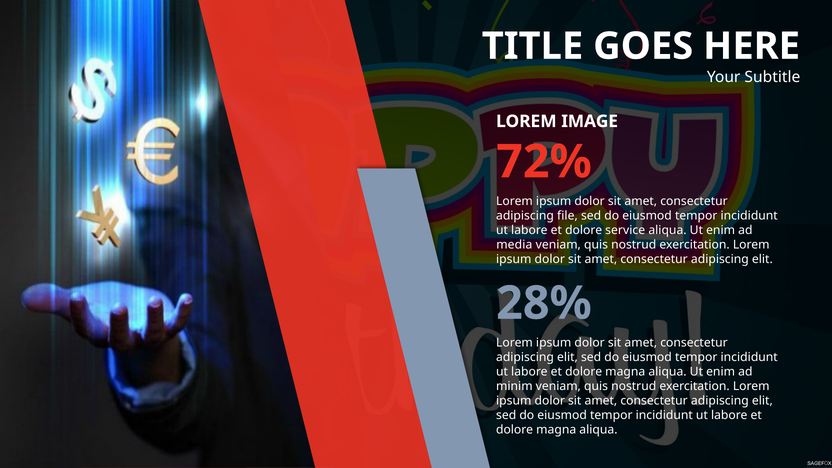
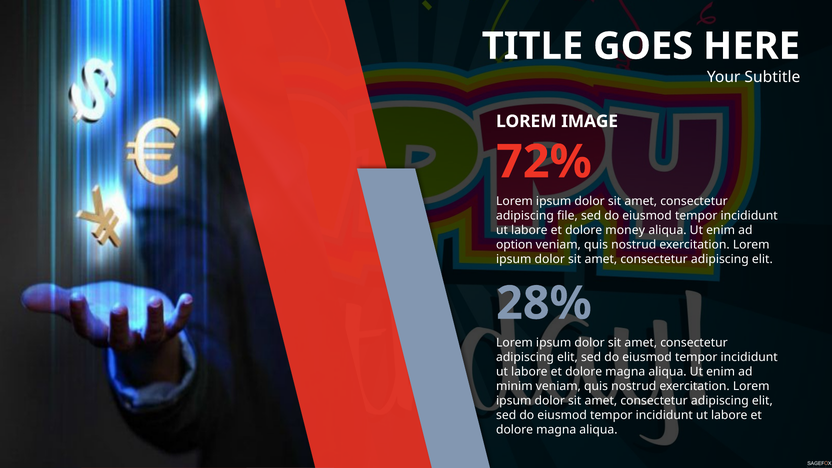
service: service -> money
media: media -> option
